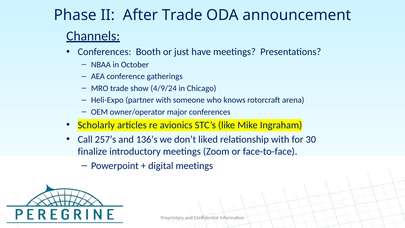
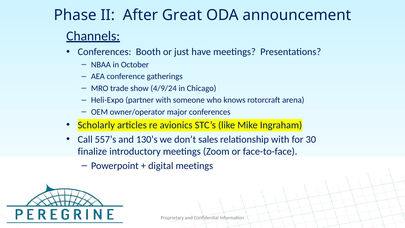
After Trade: Trade -> Great
257’s: 257’s -> 557’s
136’s: 136’s -> 130’s
liked: liked -> sales
